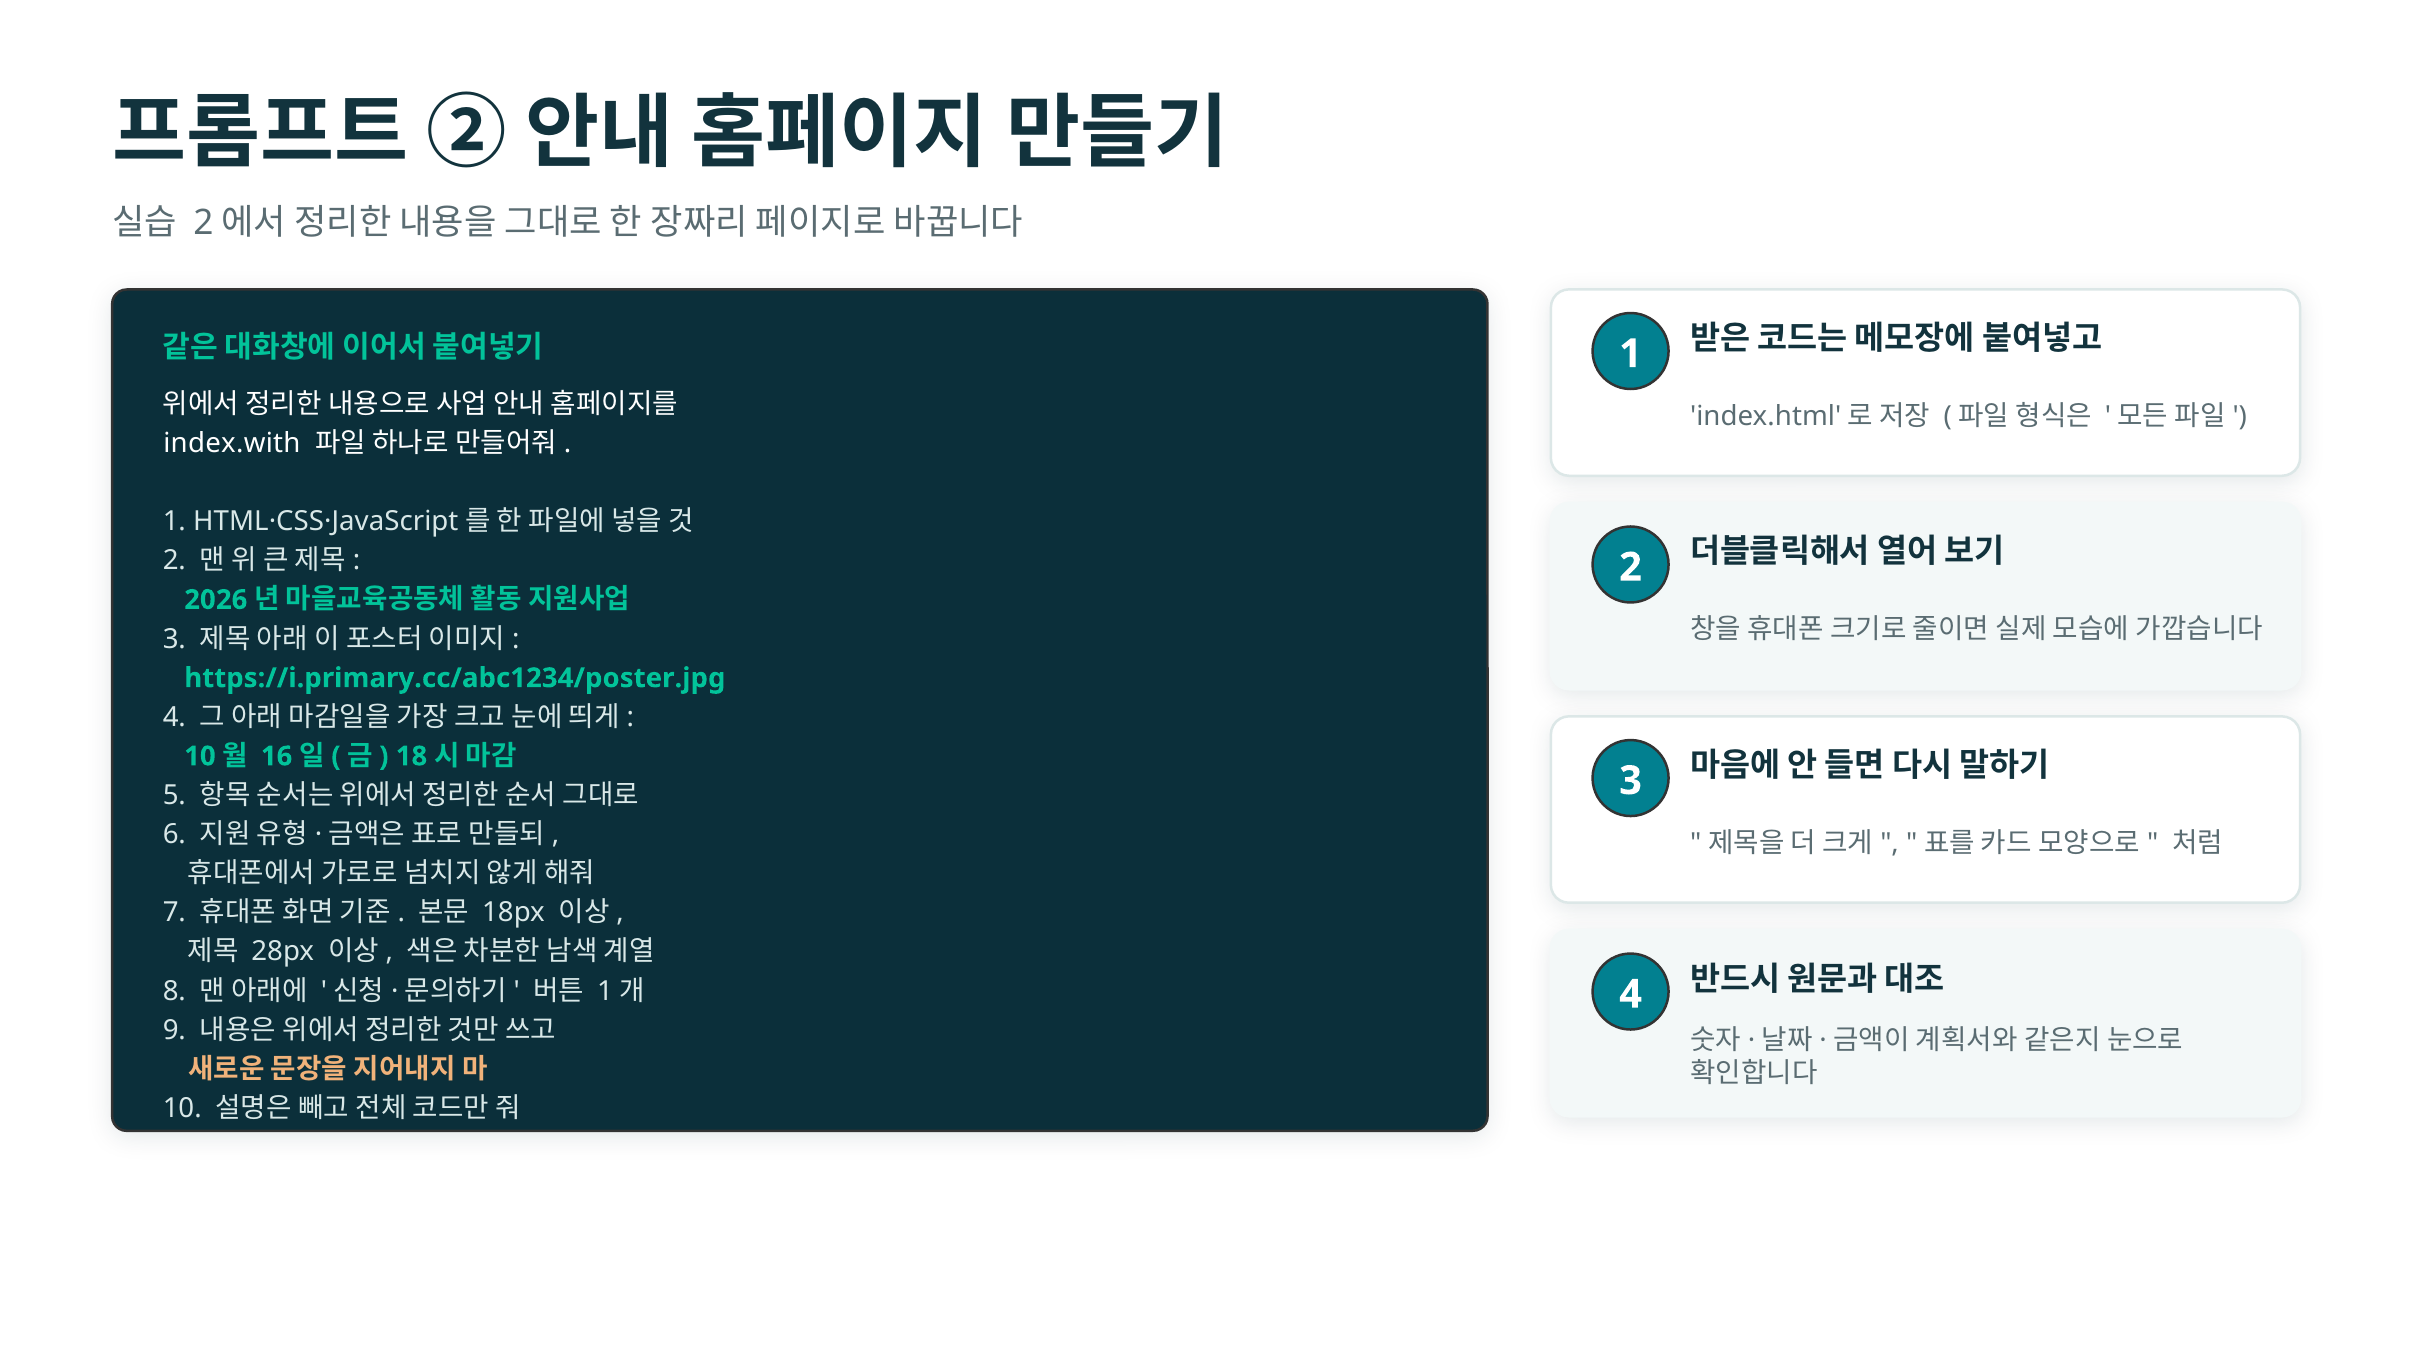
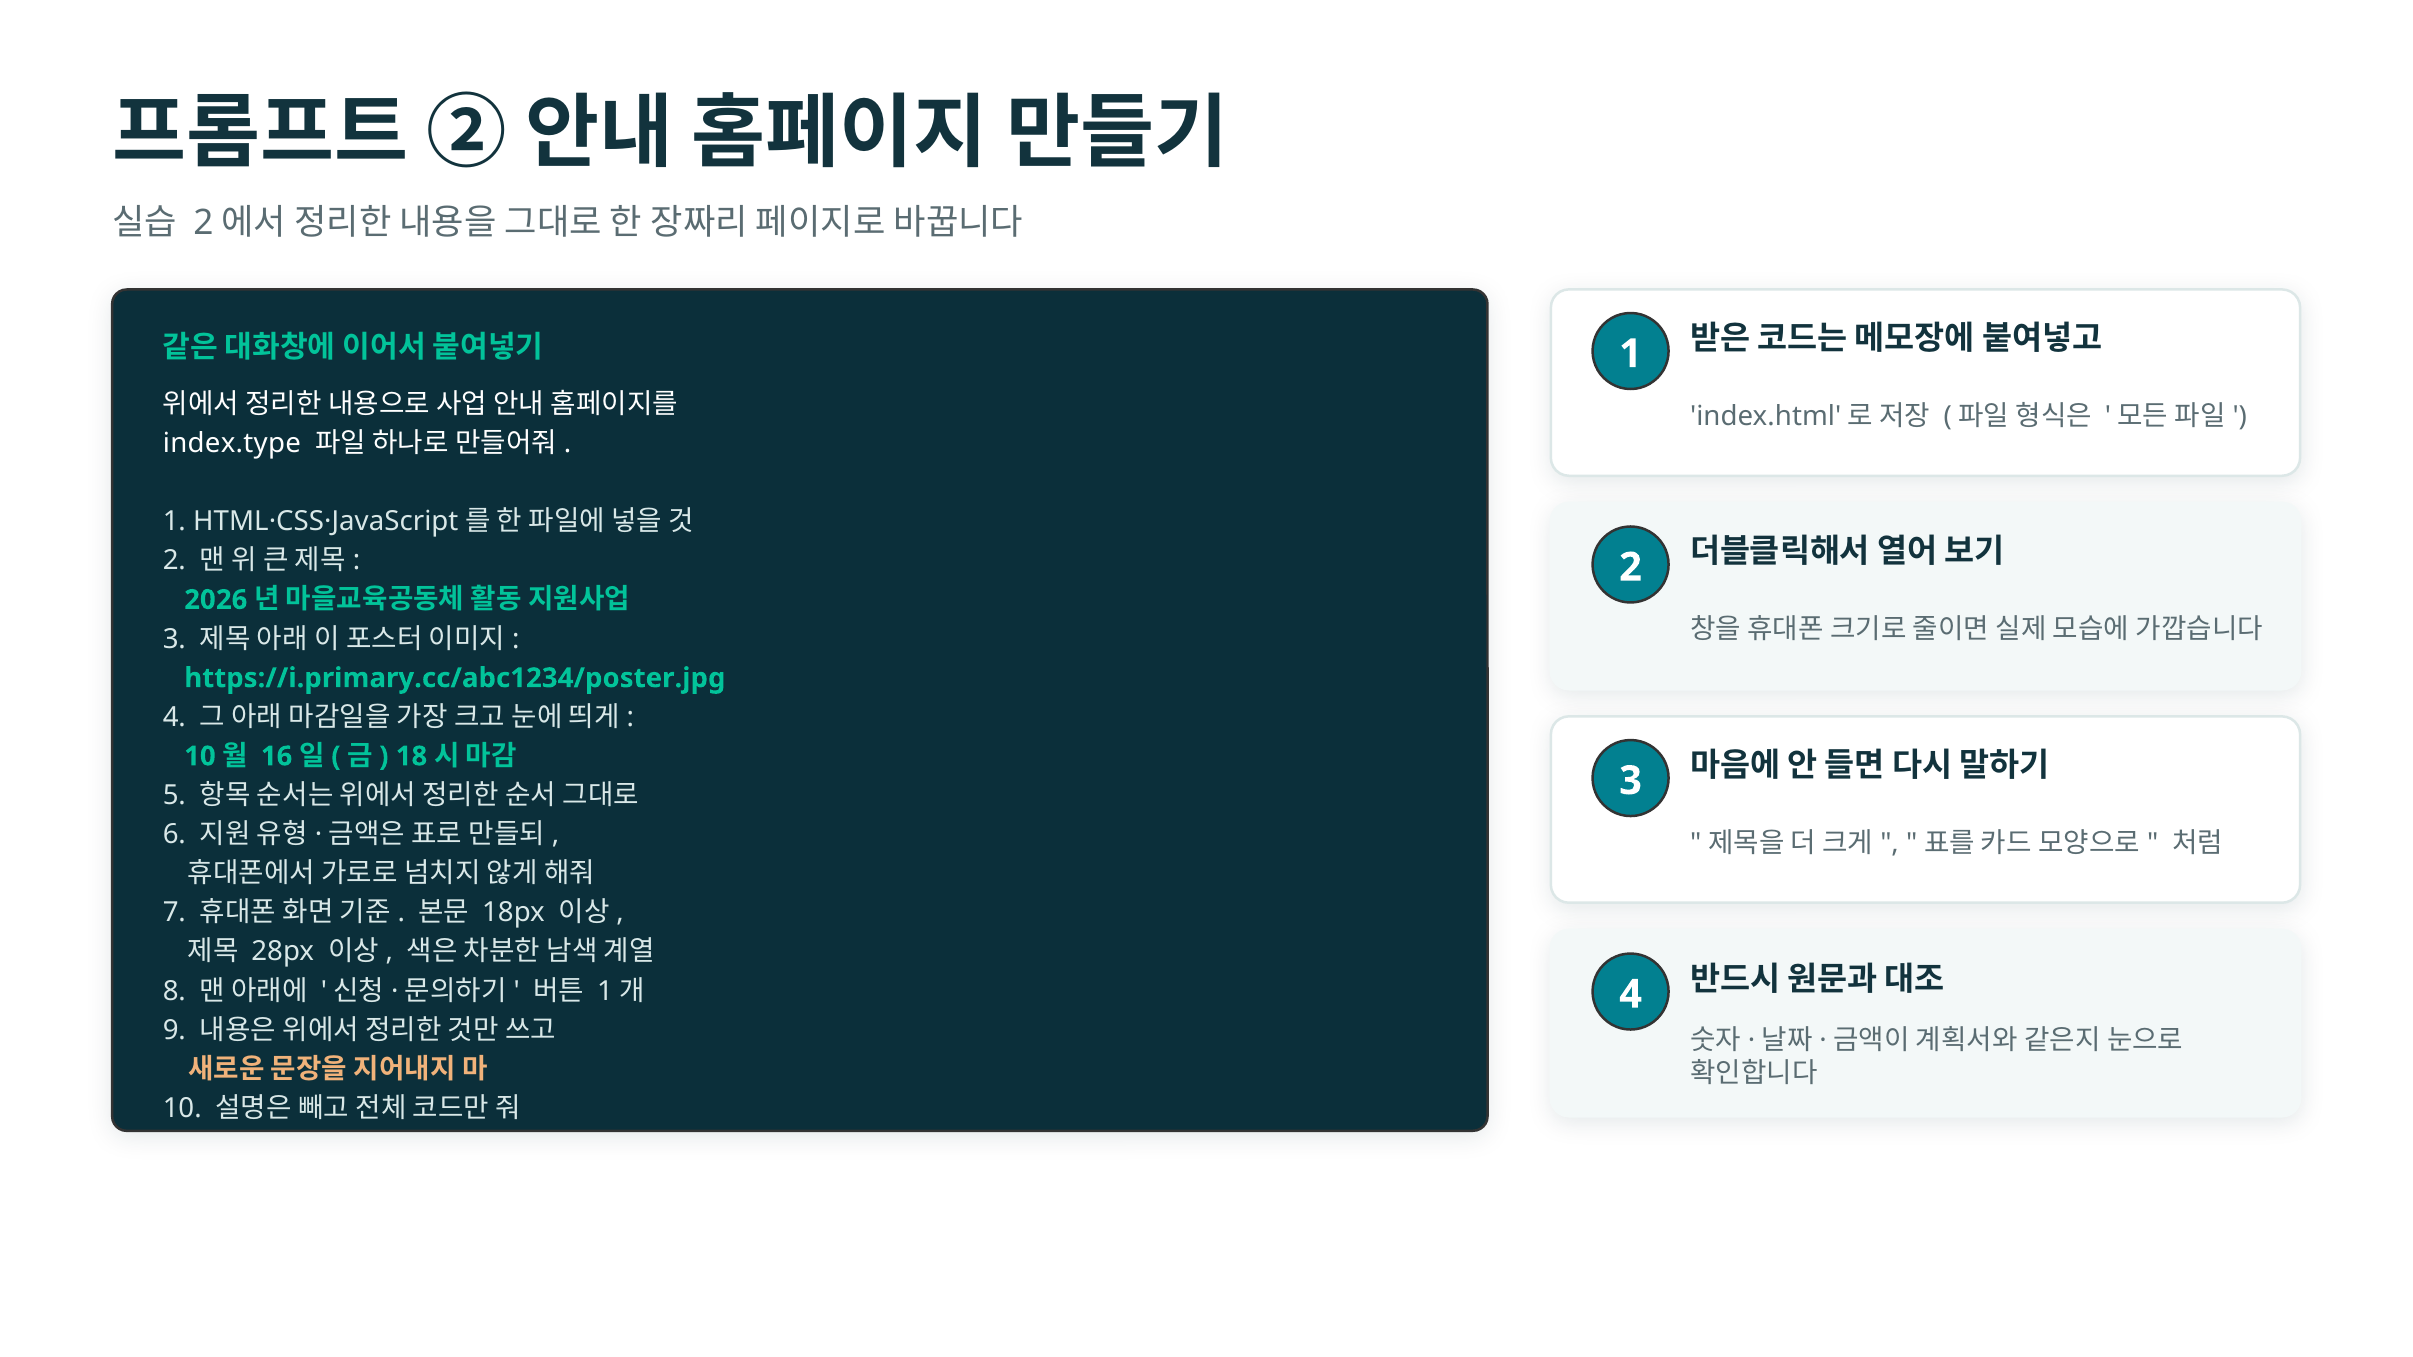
index.with: index.with -> index.type
